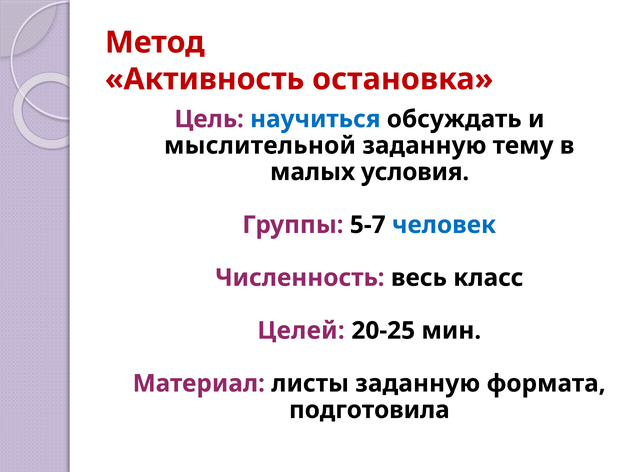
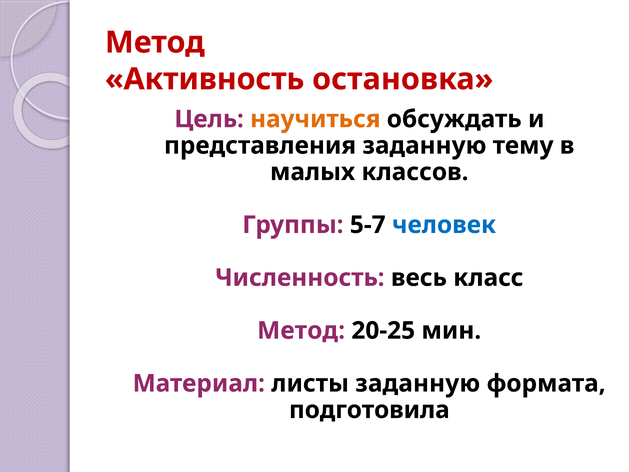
научиться colour: blue -> orange
мыслительной: мыслительной -> представления
условия: условия -> классов
Целей at (301, 330): Целей -> Метод
